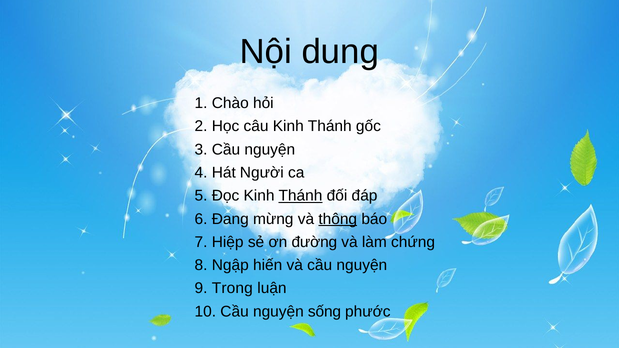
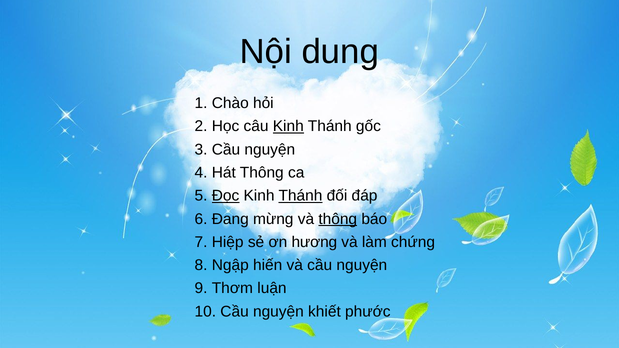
Kinh at (288, 126) underline: none -> present
Hát Người: Người -> Thông
Đọc underline: none -> present
đường: đường -> hương
Trong: Trong -> Thơm
sống: sống -> khiết
